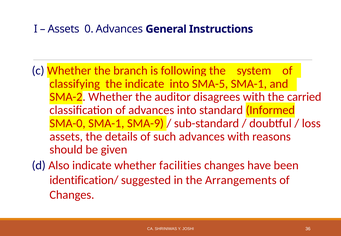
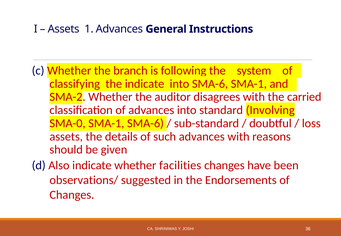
0: 0 -> 1
into SMA-5: SMA-5 -> SMA-6
Informed: Informed -> Involving
SMA-1 SMA-9: SMA-9 -> SMA-6
identification/: identification/ -> observations/
Arrangements: Arrangements -> Endorsements
